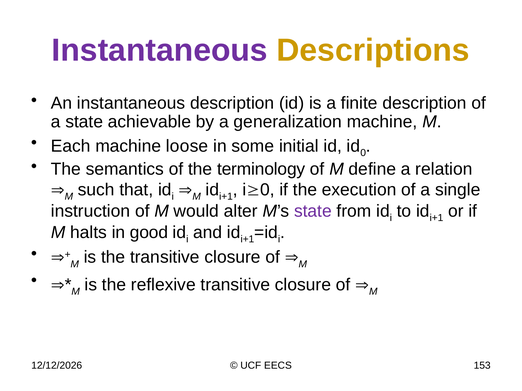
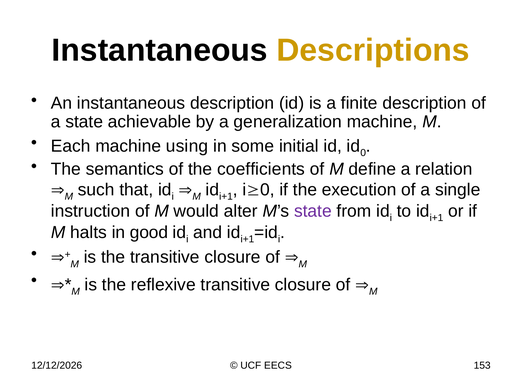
Instantaneous at (160, 51) colour: purple -> black
loose: loose -> using
terminology: terminology -> coefficients
